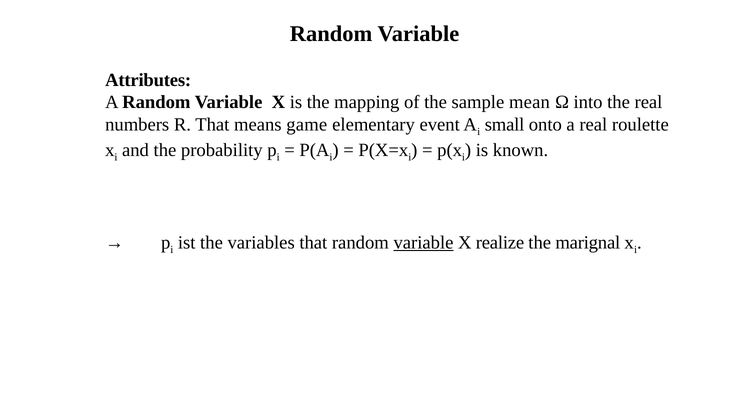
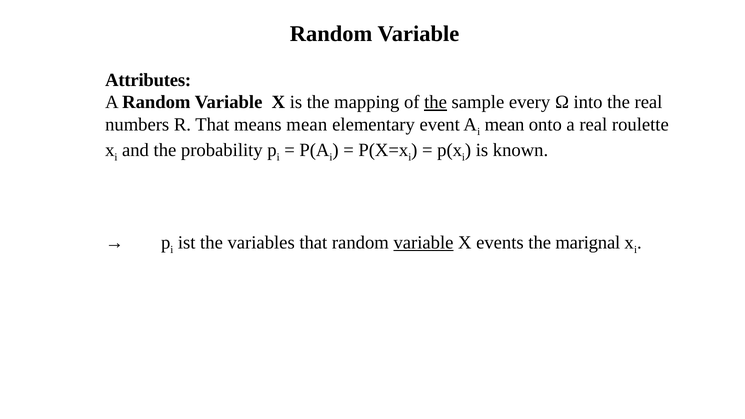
the at (436, 102) underline: none -> present
mean: mean -> every
means game: game -> mean
small at (505, 125): small -> mean
realize: realize -> events
